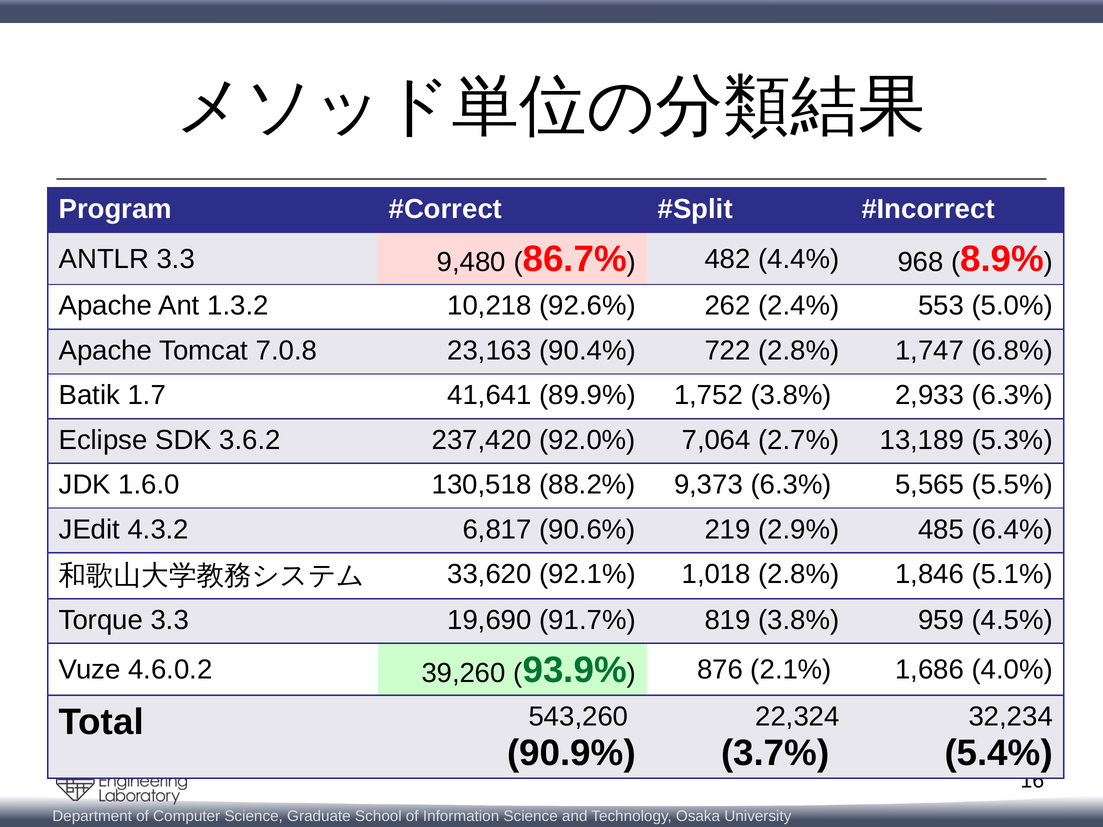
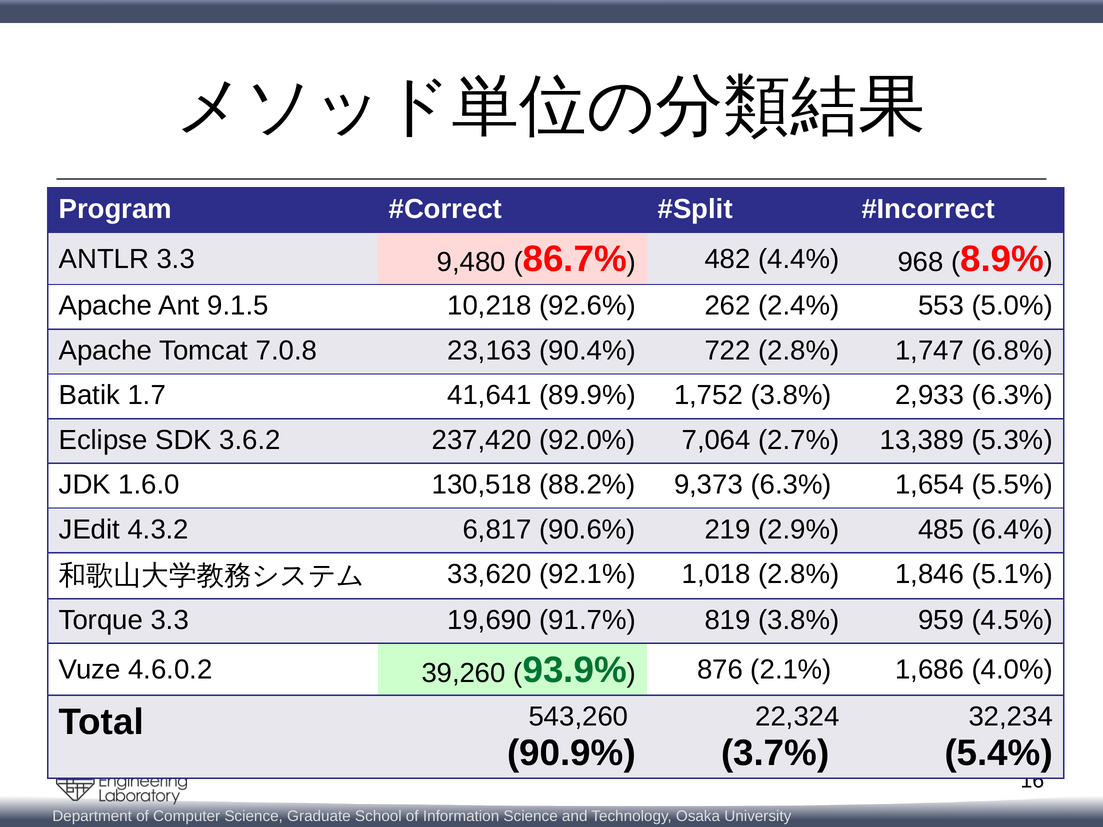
1.3.2: 1.3.2 -> 9.1.5
13,189: 13,189 -> 13,389
5,565: 5,565 -> 1,654
